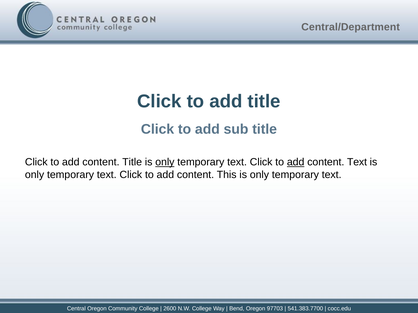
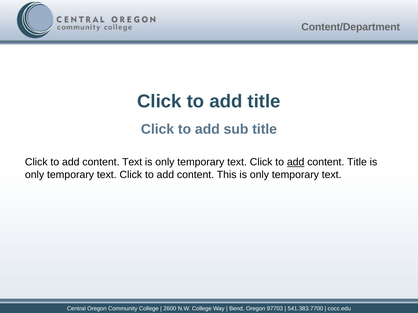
Central/Department: Central/Department -> Content/Department
content Title: Title -> Text
only at (165, 162) underline: present -> none
content Text: Text -> Title
